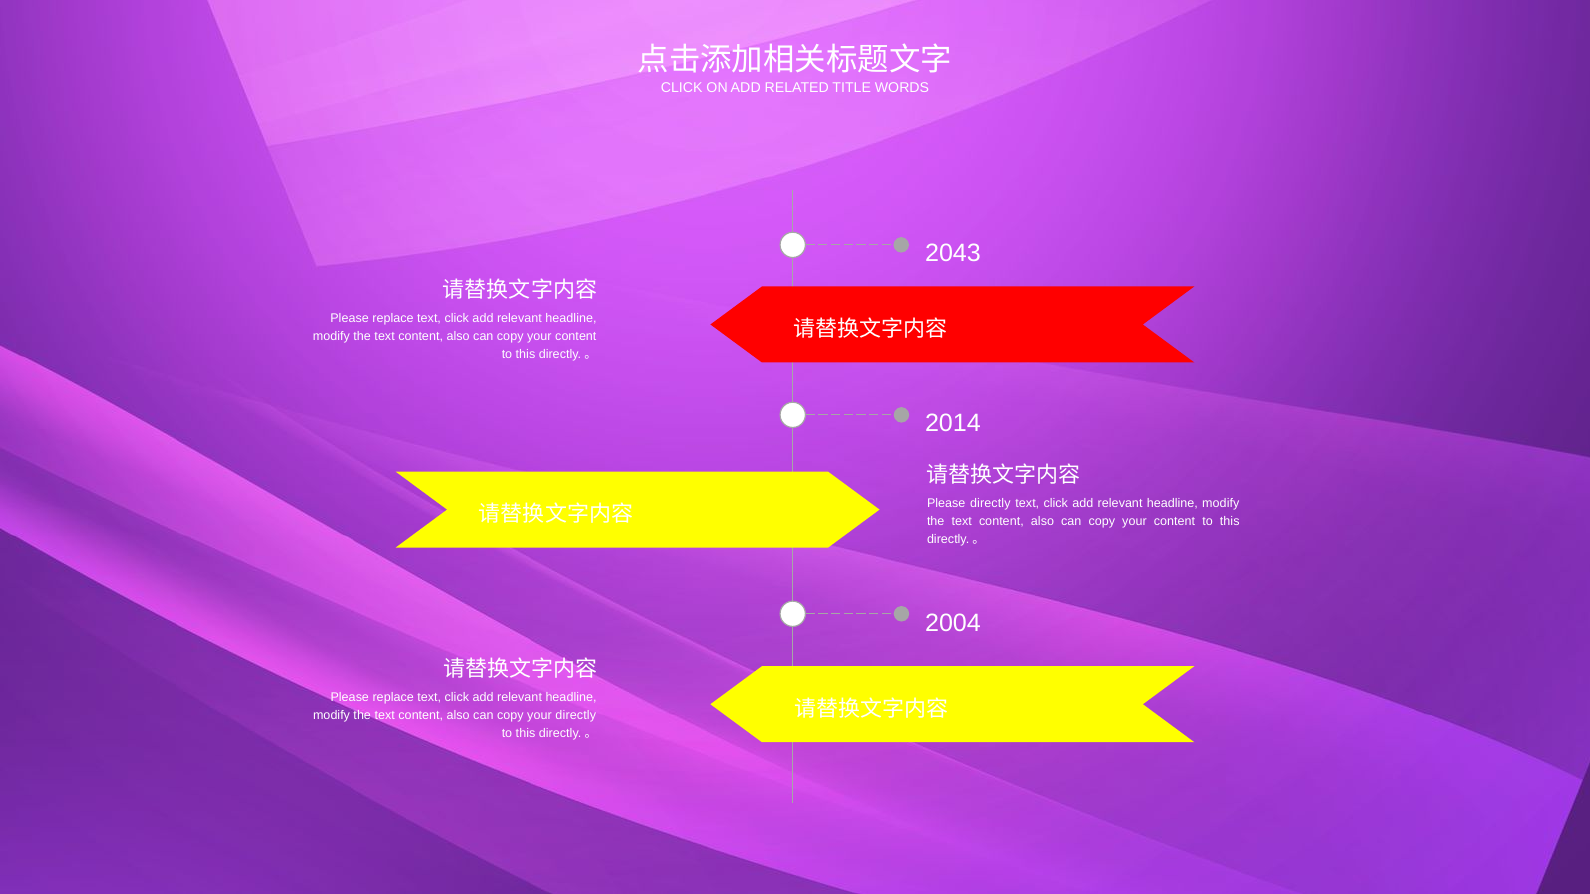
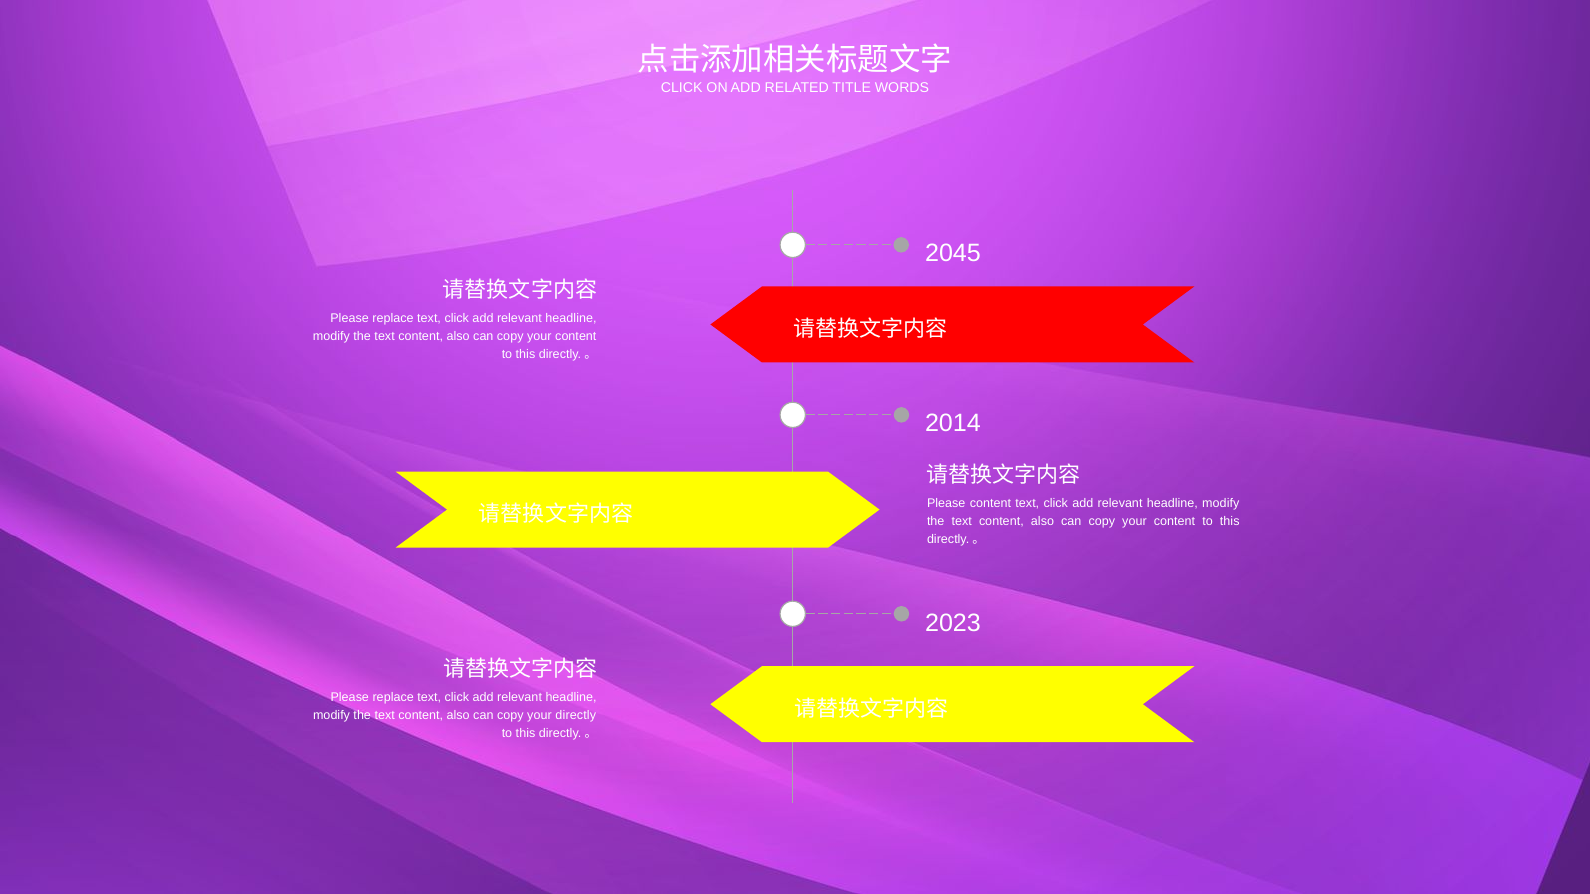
2043: 2043 -> 2045
Please directly: directly -> content
2004: 2004 -> 2023
